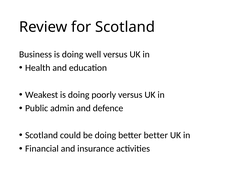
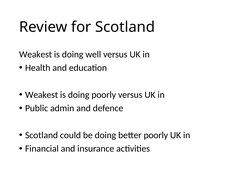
Business at (35, 55): Business -> Weakest
better better: better -> poorly
